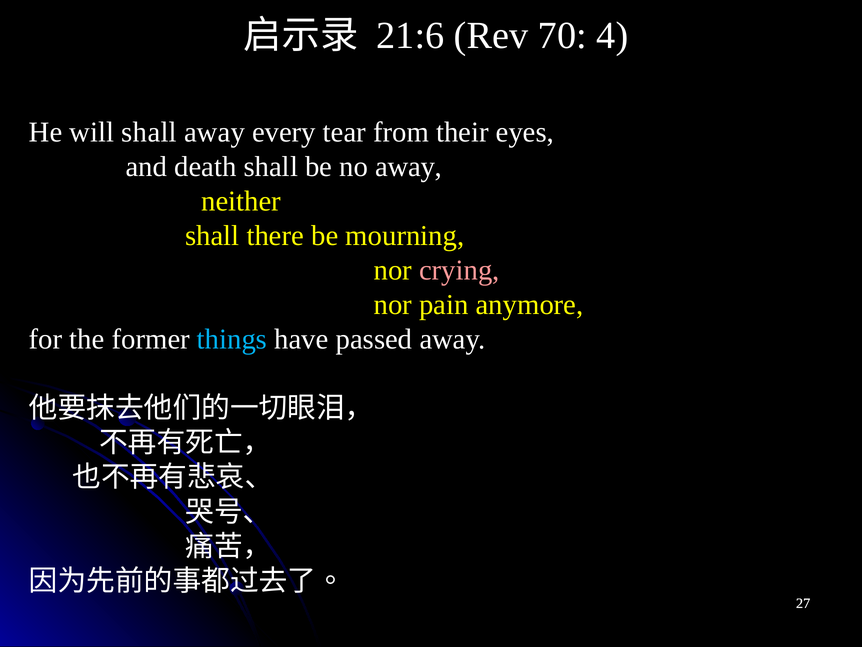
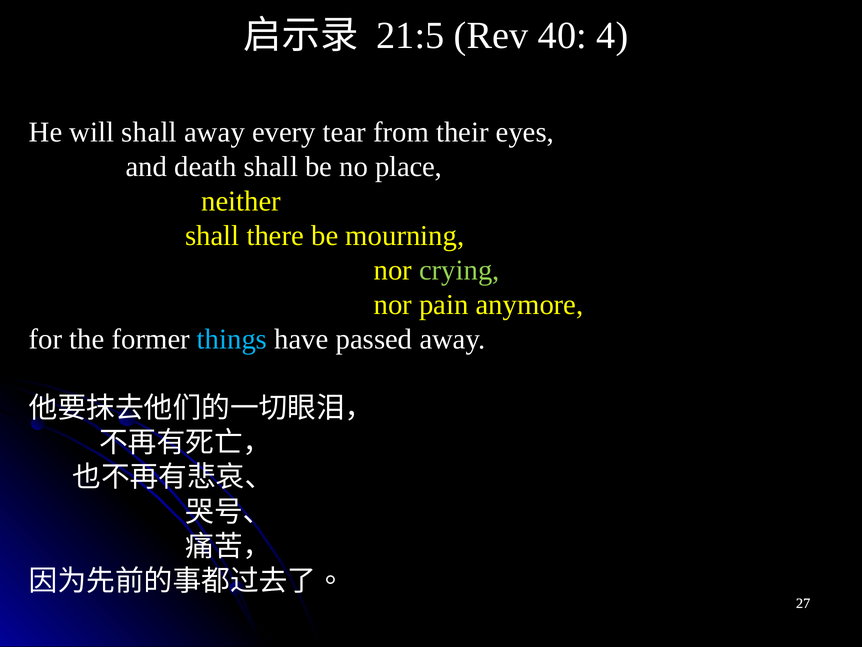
21:6: 21:6 -> 21:5
70: 70 -> 40
no away: away -> place
crying colour: pink -> light green
